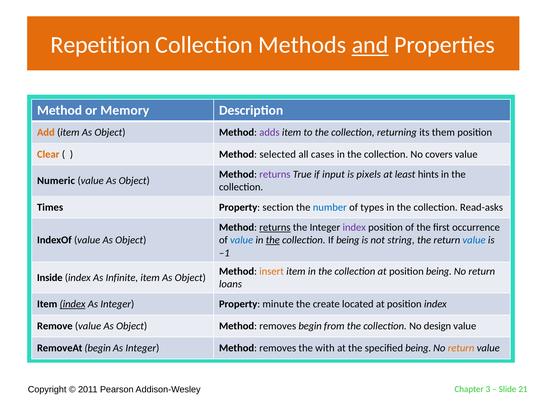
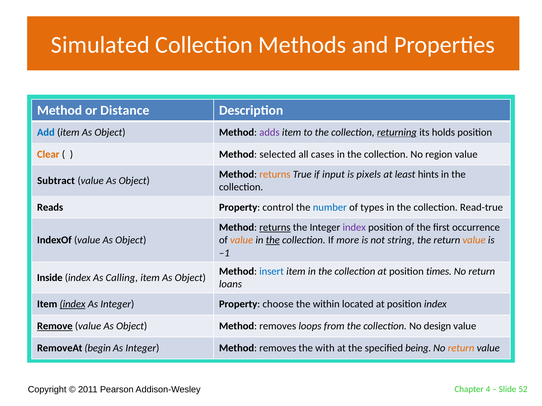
Repetition: Repetition -> Simulated
and underline: present -> none
Memory: Memory -> Distance
Add colour: orange -> blue
returning underline: none -> present
them: them -> holds
covers: covers -> region
returns at (275, 175) colour: purple -> orange
Numeric: Numeric -> Subtract
Times: Times -> Reads
section: section -> control
Read-asks: Read-asks -> Read-true
value at (242, 240) colour: blue -> orange
If being: being -> more
value at (474, 240) colour: blue -> orange
insert colour: orange -> blue
position being: being -> times
Infinite: Infinite -> Calling
minute: minute -> choose
create: create -> within
Remove underline: none -> present
removes begin: begin -> loops
3: 3 -> 4
21: 21 -> 52
